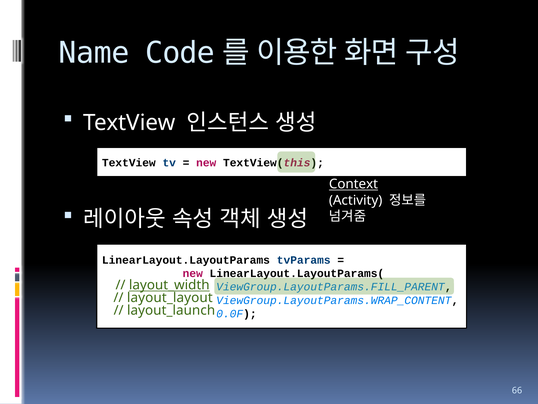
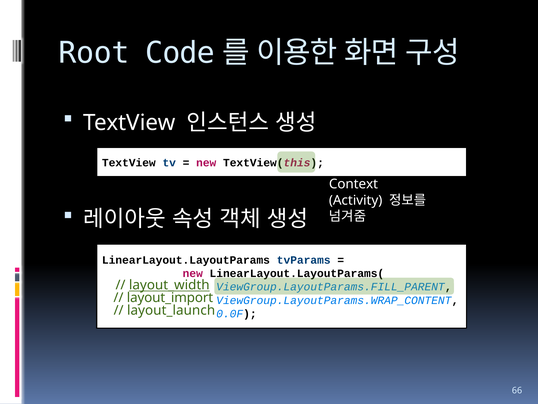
Name: Name -> Root
Context underline: present -> none
layout_layout: layout_layout -> layout_import
